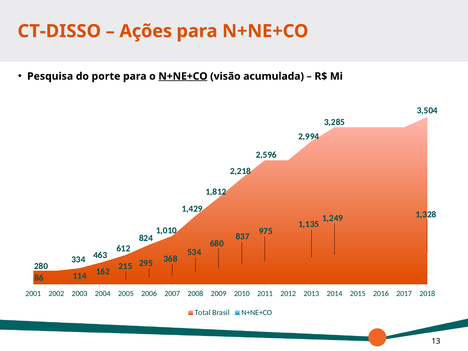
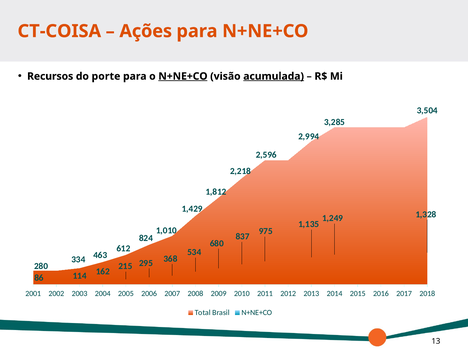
CT-DISSO: CT-DISSO -> CT-COISA
Pesquisa: Pesquisa -> Recursos
acumulada underline: none -> present
